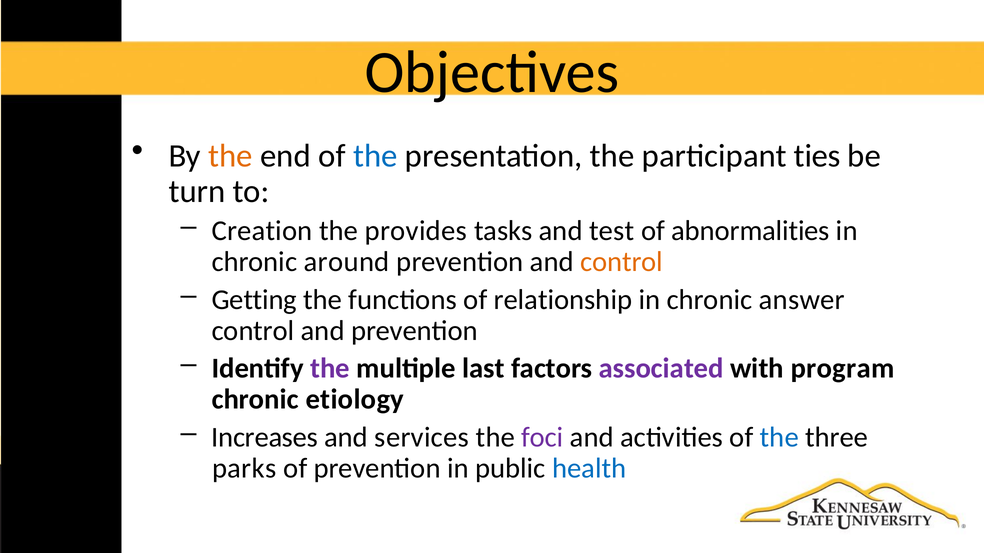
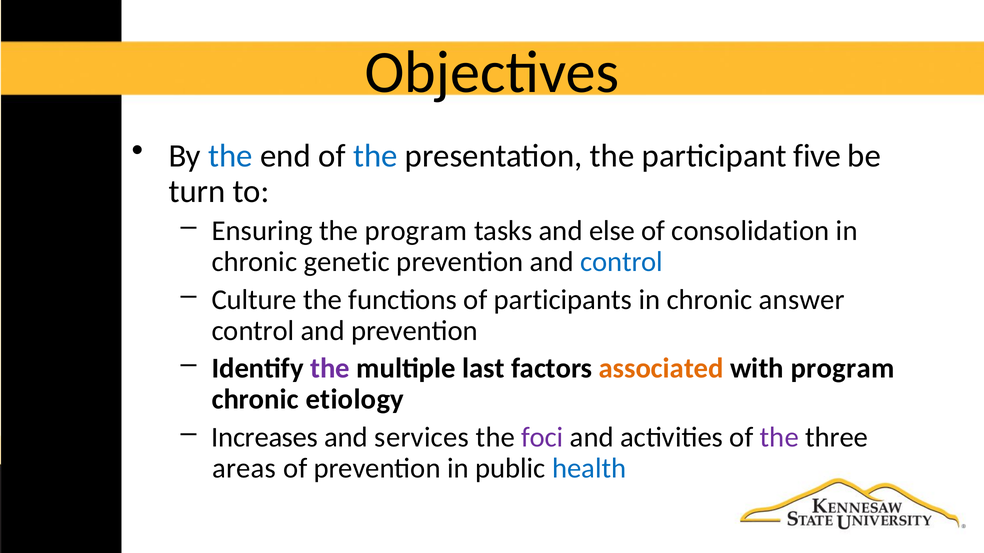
the at (230, 156) colour: orange -> blue
ties: ties -> five
Creation: Creation -> Ensuring
the provides: provides -> program
test: test -> else
abnormalities: abnormalities -> consolidation
around: around -> genetic
control at (622, 262) colour: orange -> blue
Getting: Getting -> Culture
relationship: relationship -> participants
associated colour: purple -> orange
the at (779, 438) colour: blue -> purple
parks: parks -> areas
